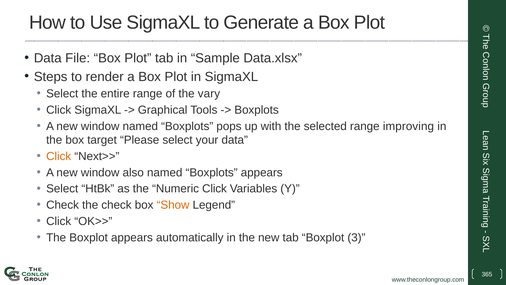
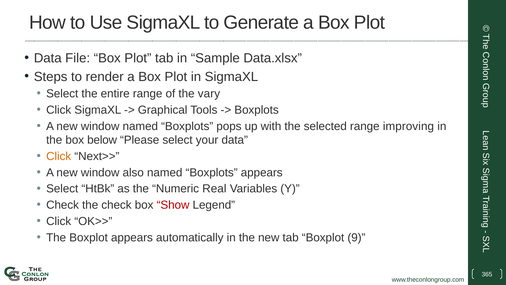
target: target -> below
Numeric Click: Click -> Real
Show colour: orange -> red
3: 3 -> 9
